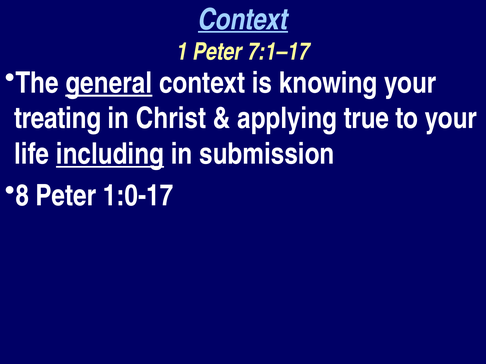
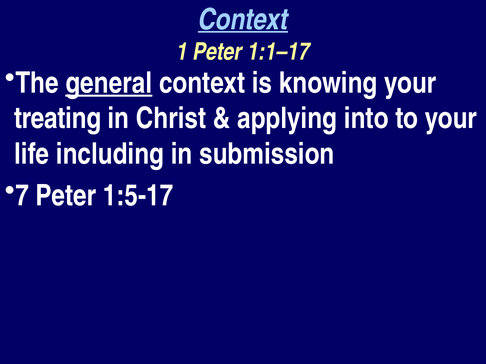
7:1–17: 7:1–17 -> 1:1–17
true: true -> into
including underline: present -> none
8: 8 -> 7
1:0-17: 1:0-17 -> 1:5-17
